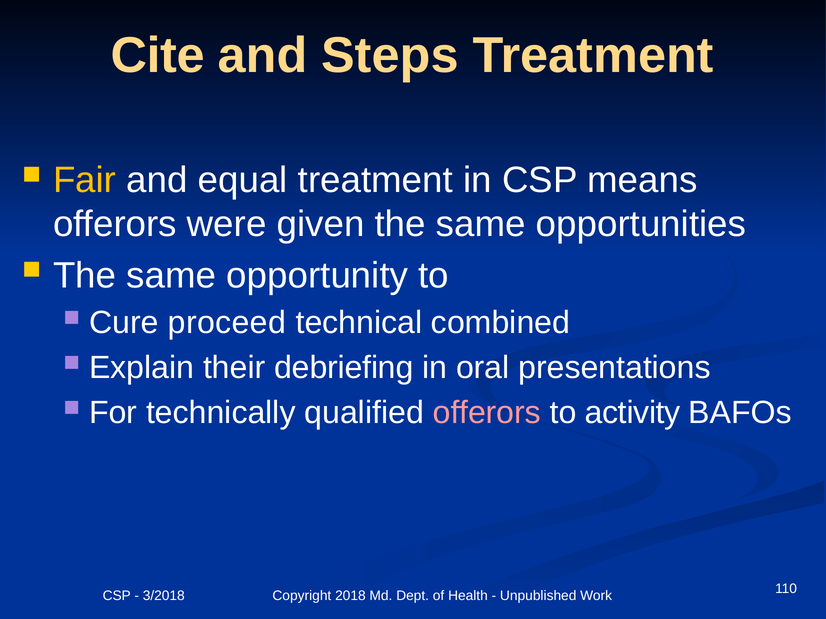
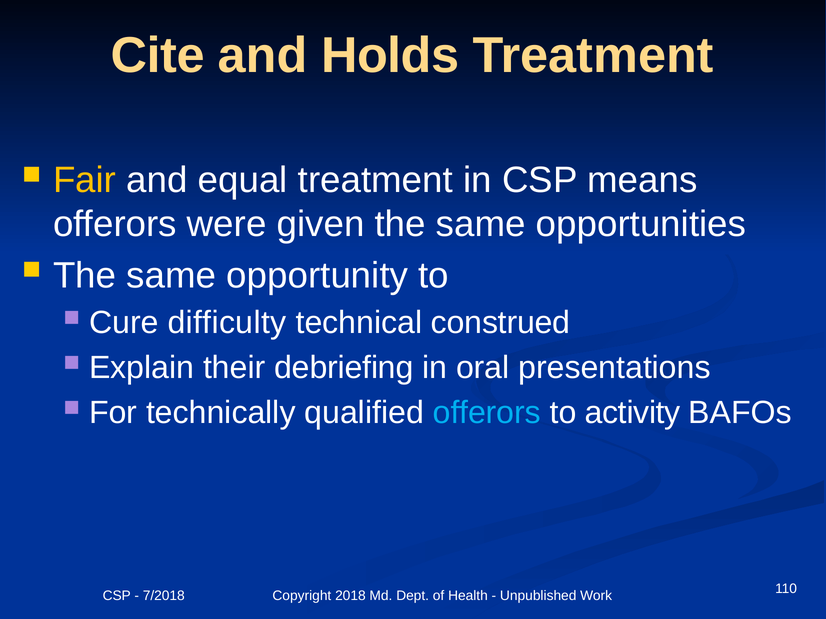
Steps: Steps -> Holds
proceed: proceed -> difficulty
combined: combined -> construed
offerors at (487, 413) colour: pink -> light blue
3/2018: 3/2018 -> 7/2018
